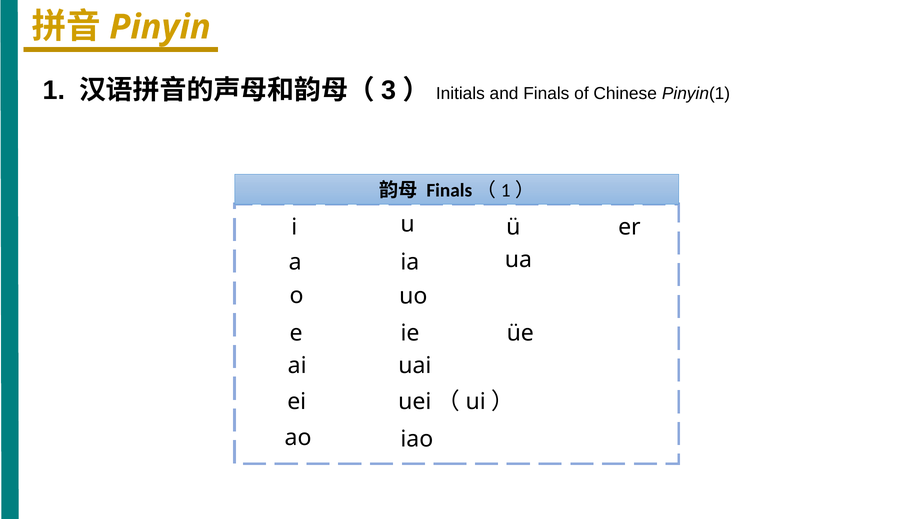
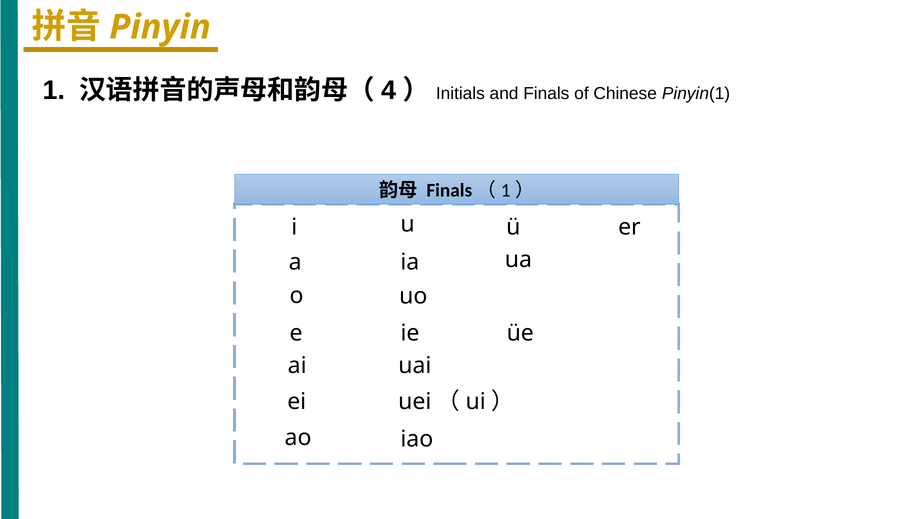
3: 3 -> 4
